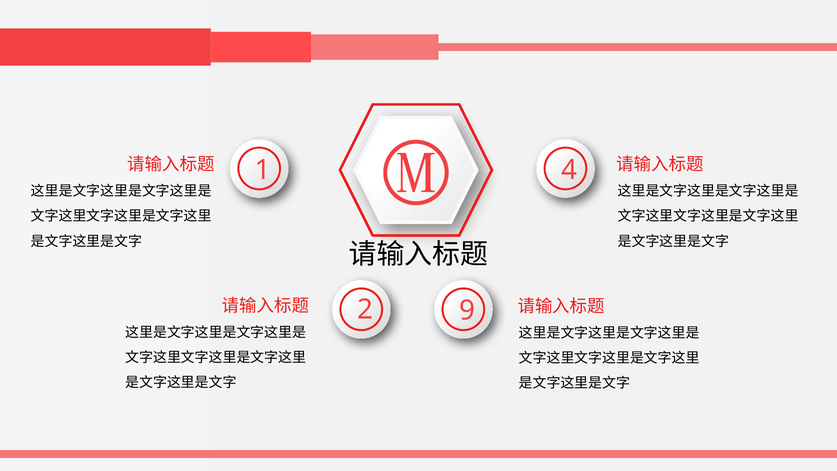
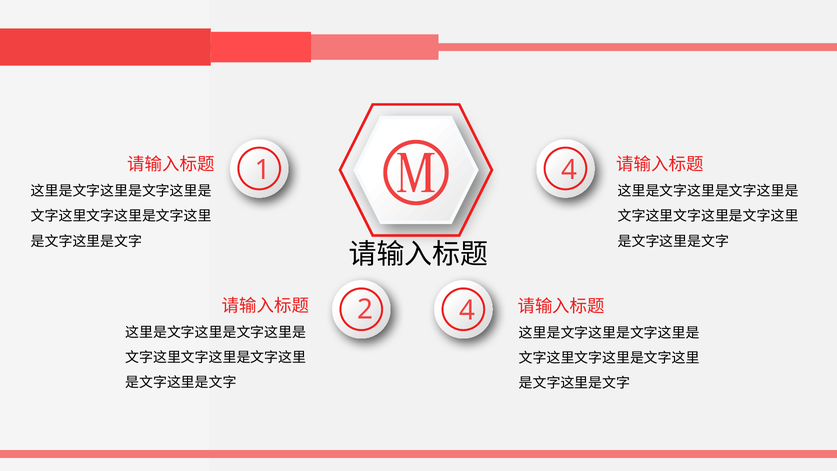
2 9: 9 -> 4
